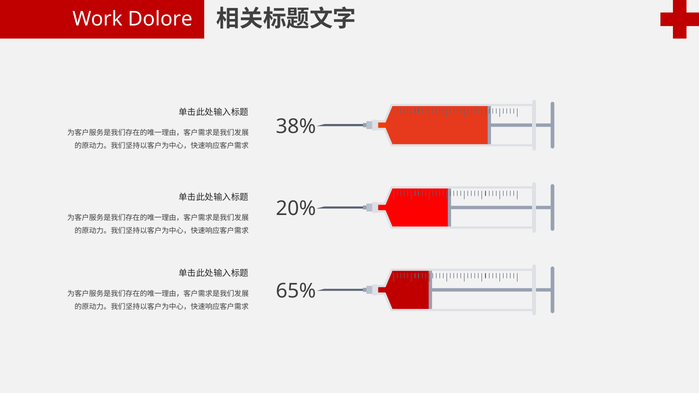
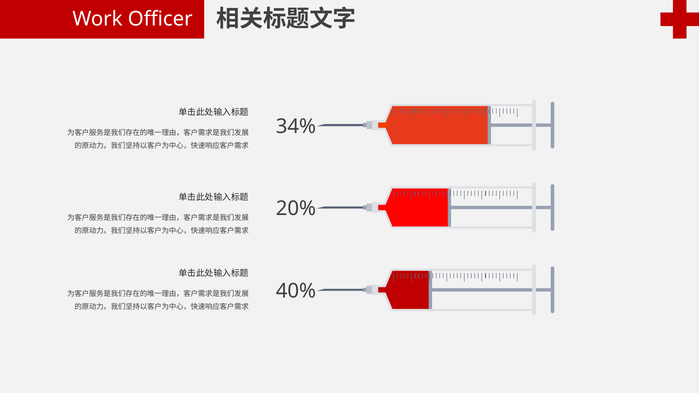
Dolore: Dolore -> Officer
38%: 38% -> 34%
65%: 65% -> 40%
